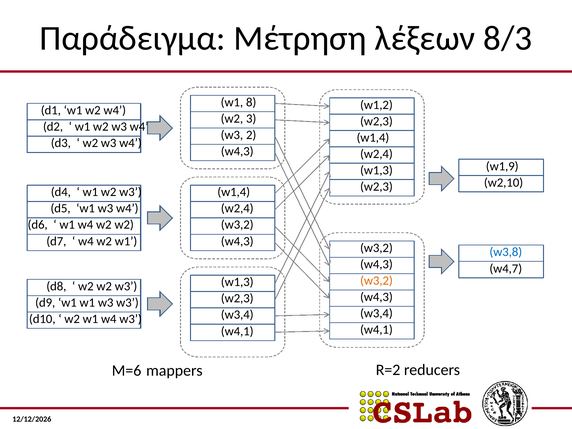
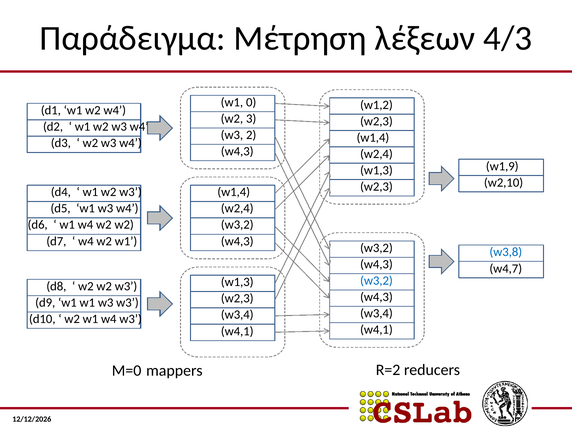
8/3: 8/3 -> 4/3
8: 8 -> 0
w3,2 at (376, 281) colour: orange -> blue
M=6: M=6 -> M=0
